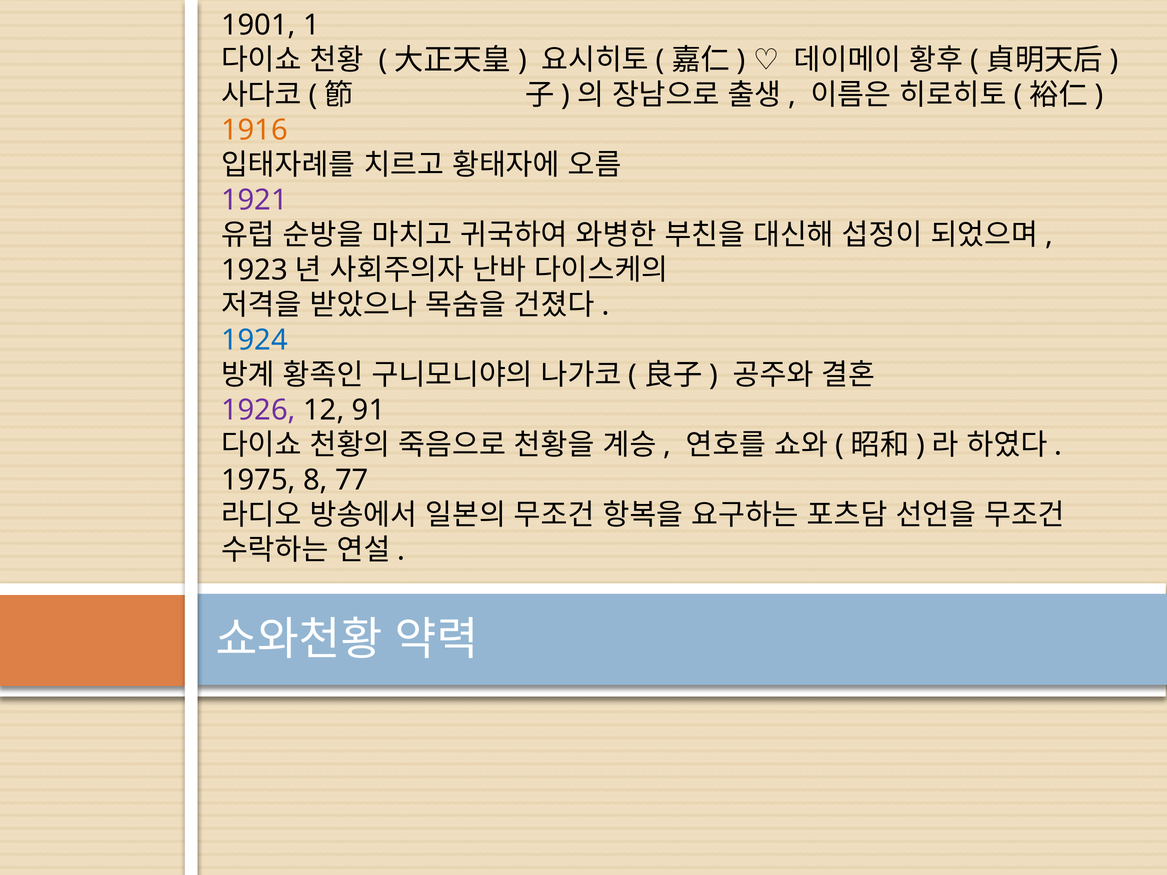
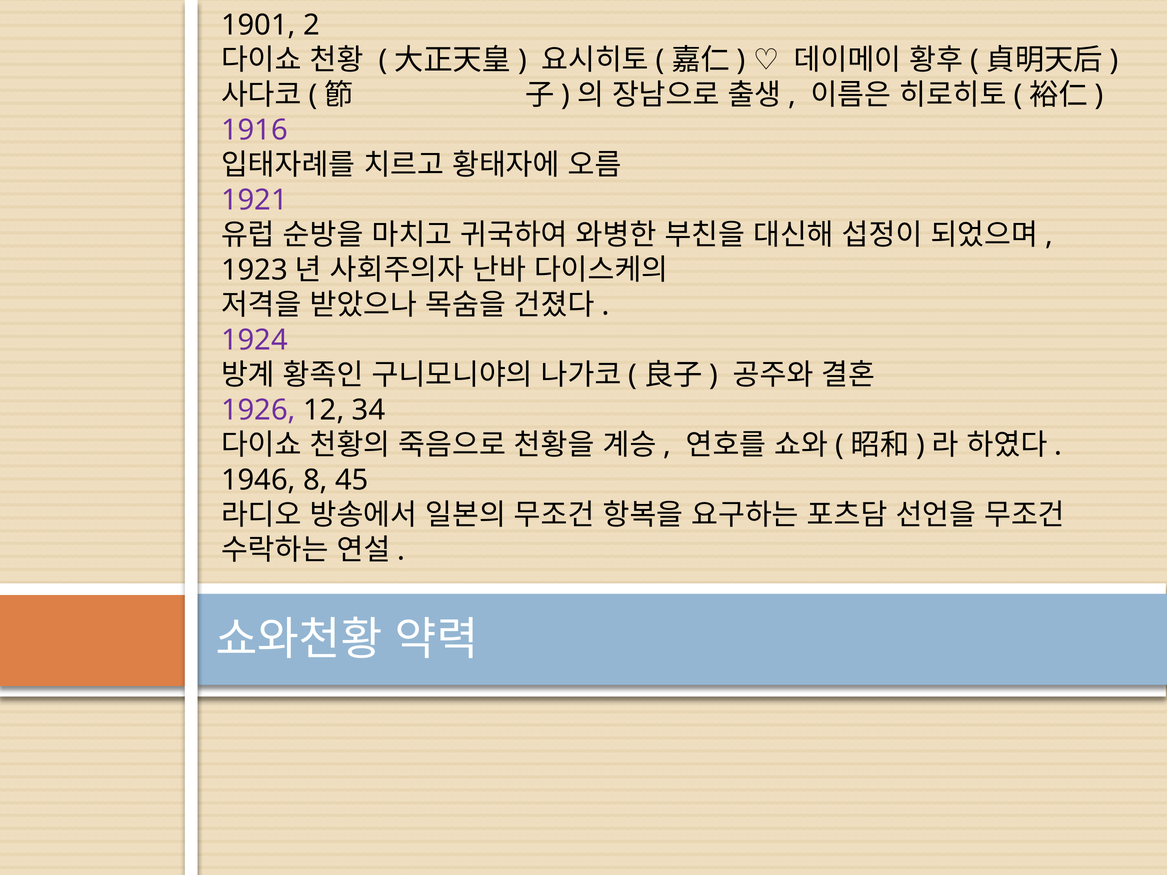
1: 1 -> 2
1916 colour: orange -> purple
1924 colour: blue -> purple
91: 91 -> 34
1975: 1975 -> 1946
77: 77 -> 45
